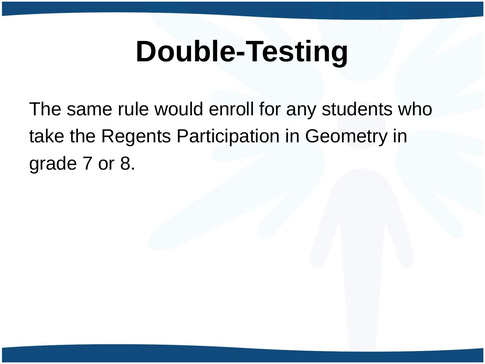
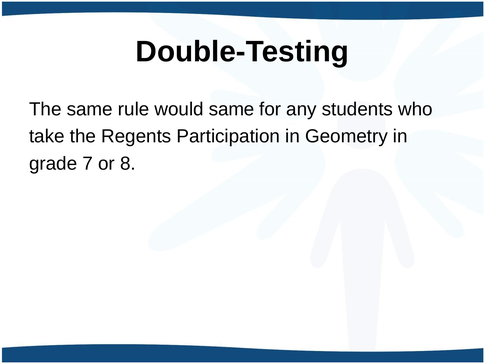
would enroll: enroll -> same
